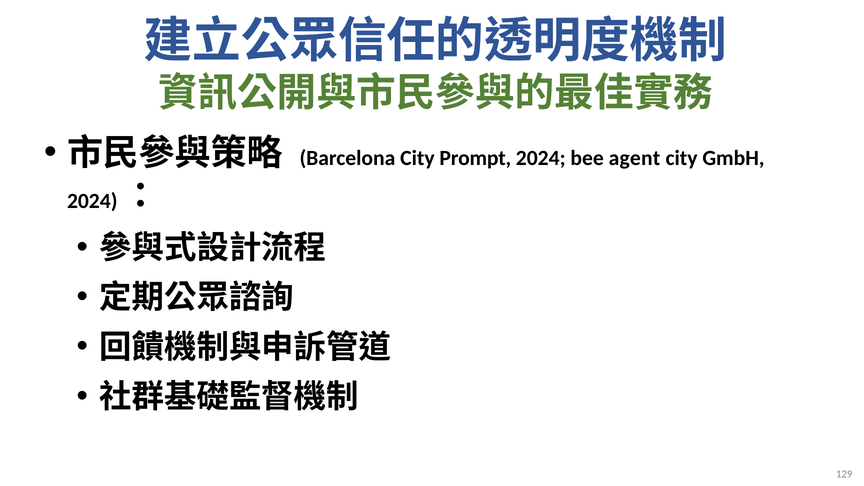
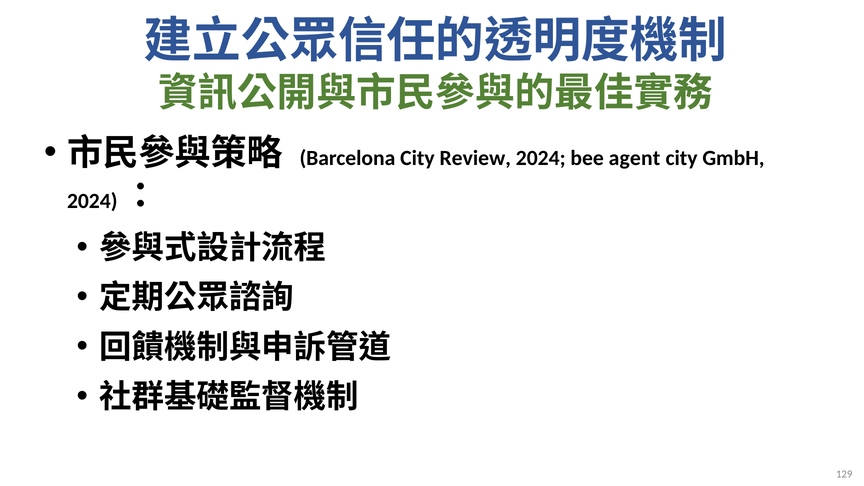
Prompt: Prompt -> Review
